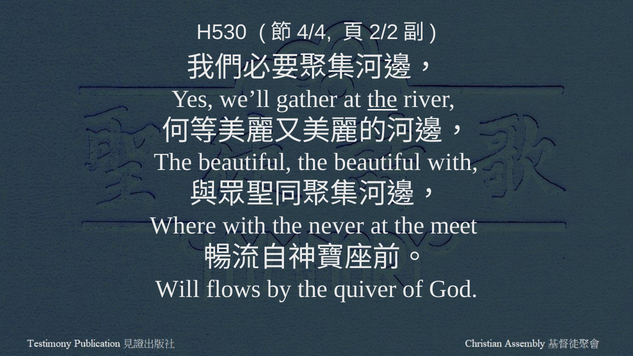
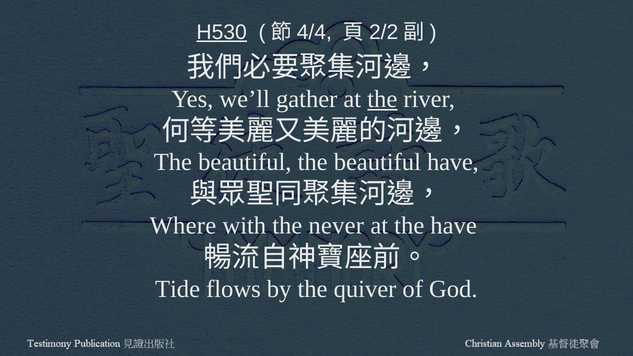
H530 underline: none -> present
beautiful with: with -> have
the meet: meet -> have
Will: Will -> Tide
